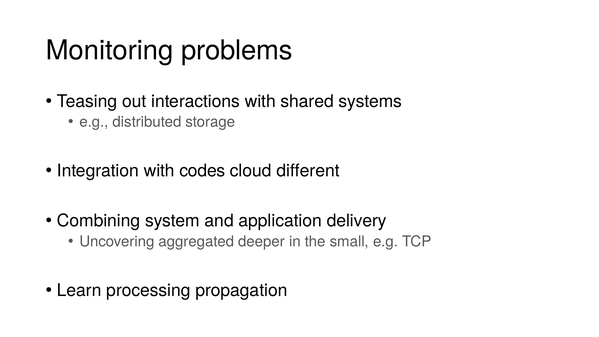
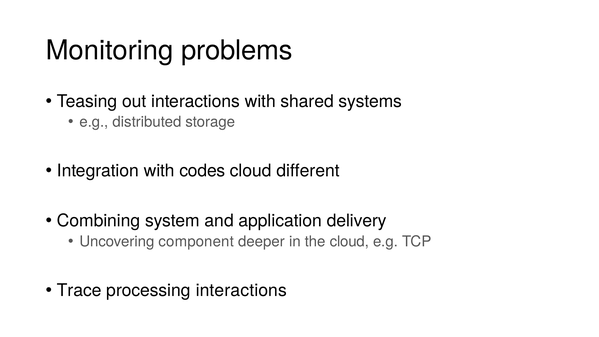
aggregated: aggregated -> component
the small: small -> cloud
Learn: Learn -> Trace
processing propagation: propagation -> interactions
